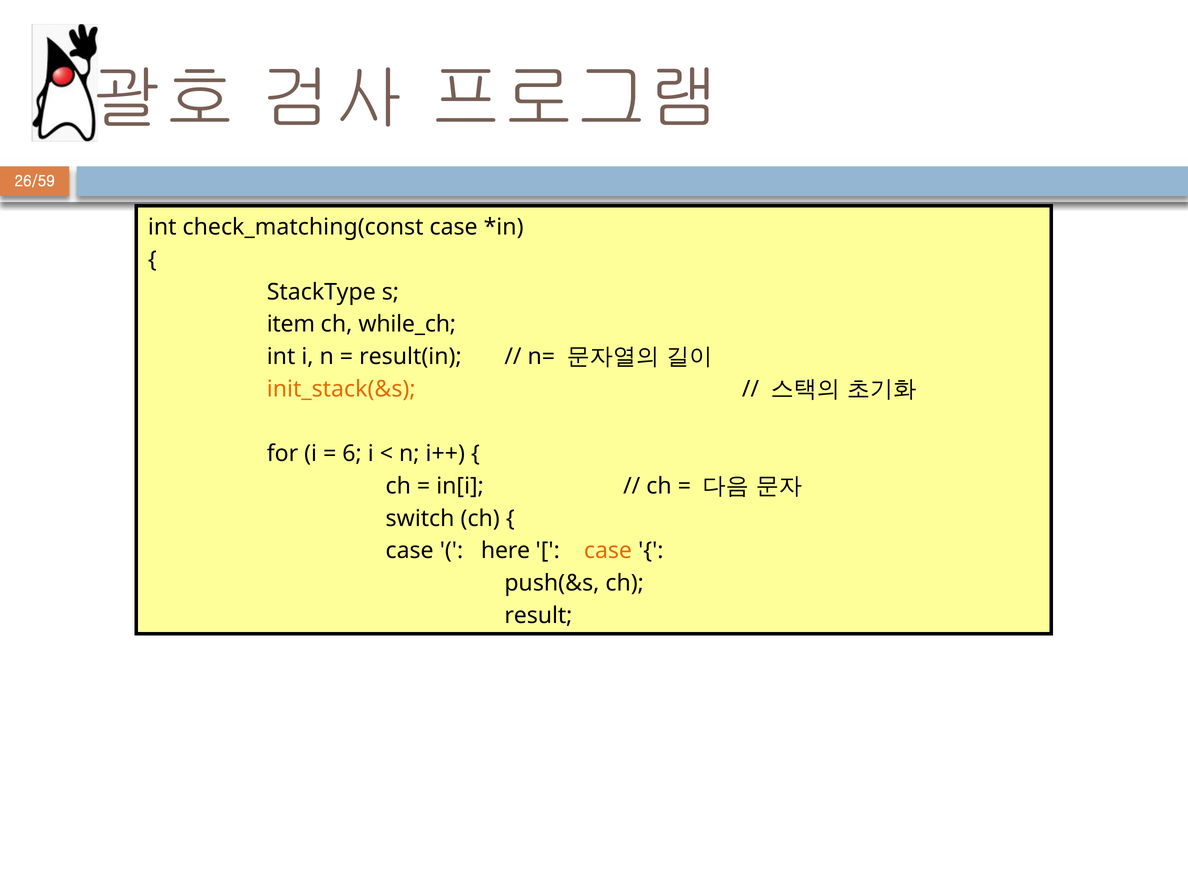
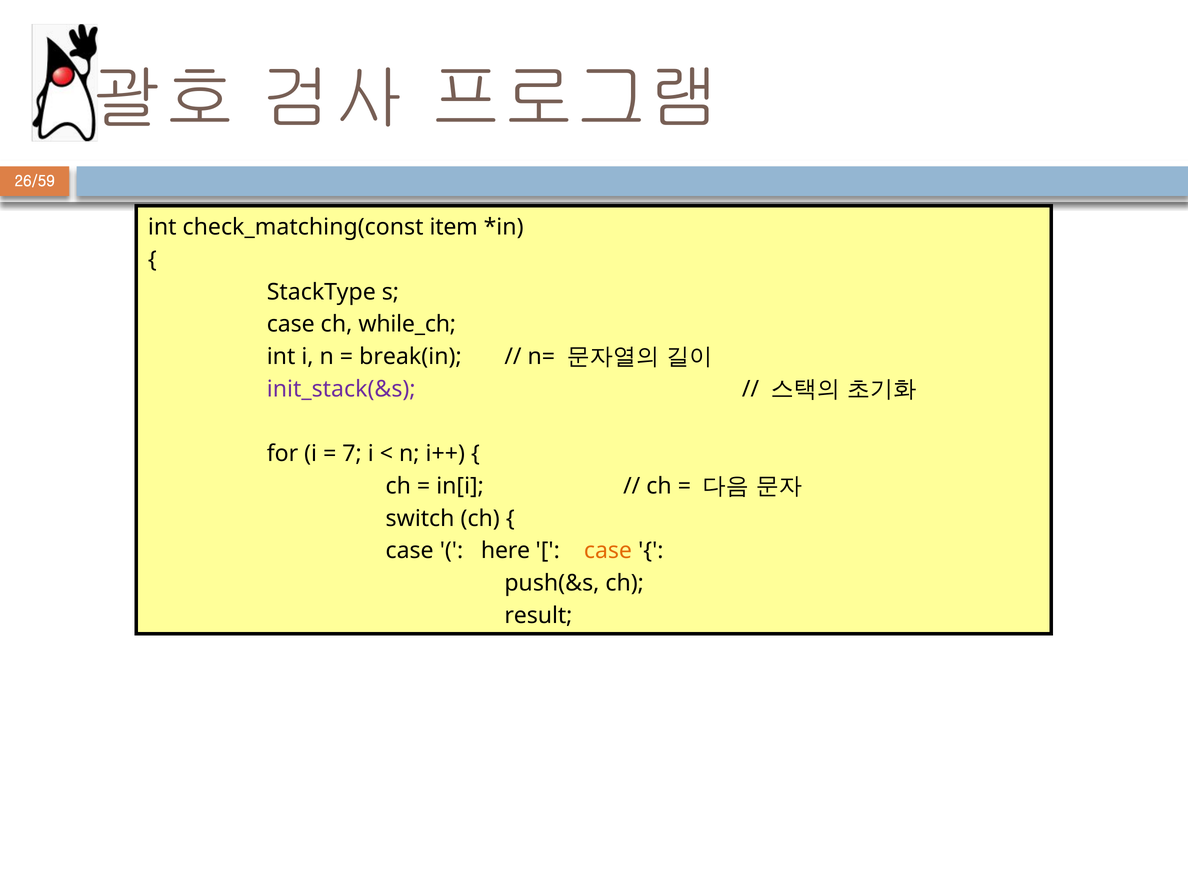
check_matching(const case: case -> item
item at (291, 324): item -> case
result(in: result(in -> break(in
init_stack(&s colour: orange -> purple
6: 6 -> 7
